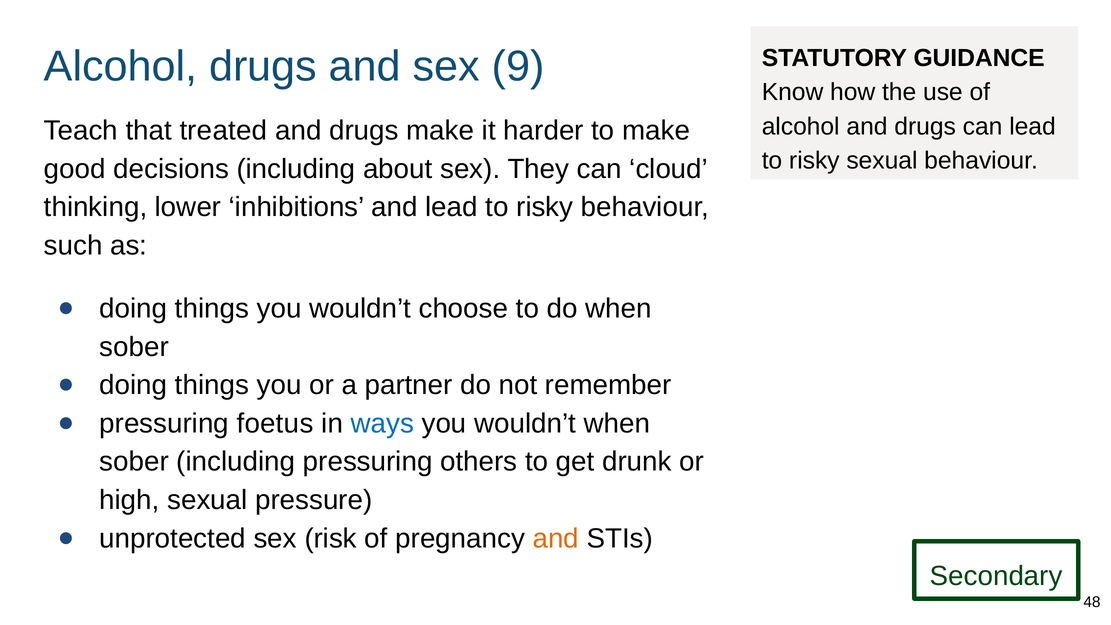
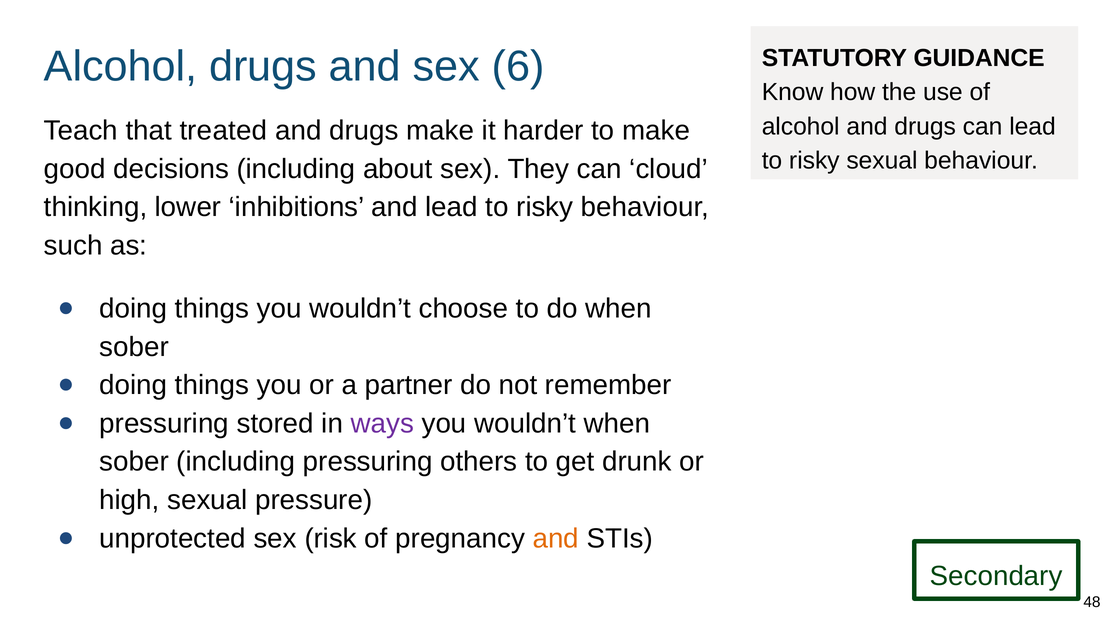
9: 9 -> 6
foetus: foetus -> stored
ways colour: blue -> purple
